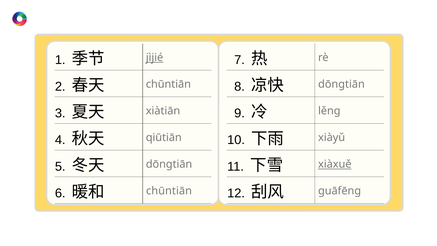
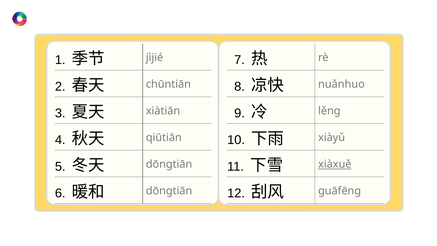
jìjié underline: present -> none
dōnɡtiān at (341, 84): dōnɡtiān -> nuǎnhuo
chūntiān at (169, 191): chūntiān -> dōnɡtiān
